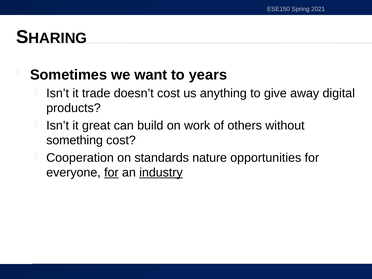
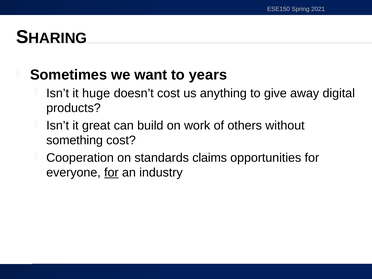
trade: trade -> huge
nature: nature -> claims
industry underline: present -> none
